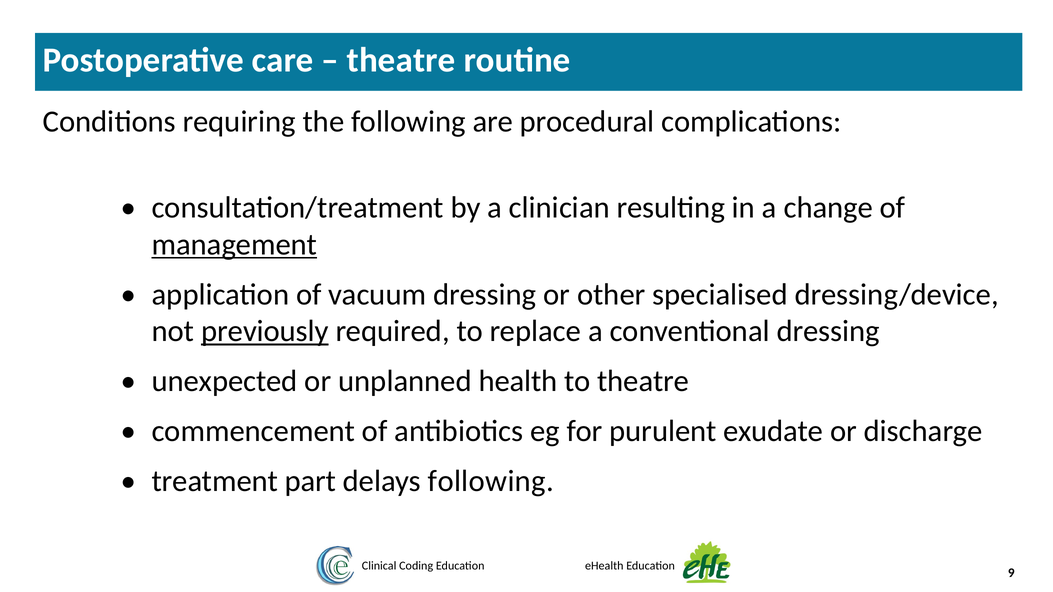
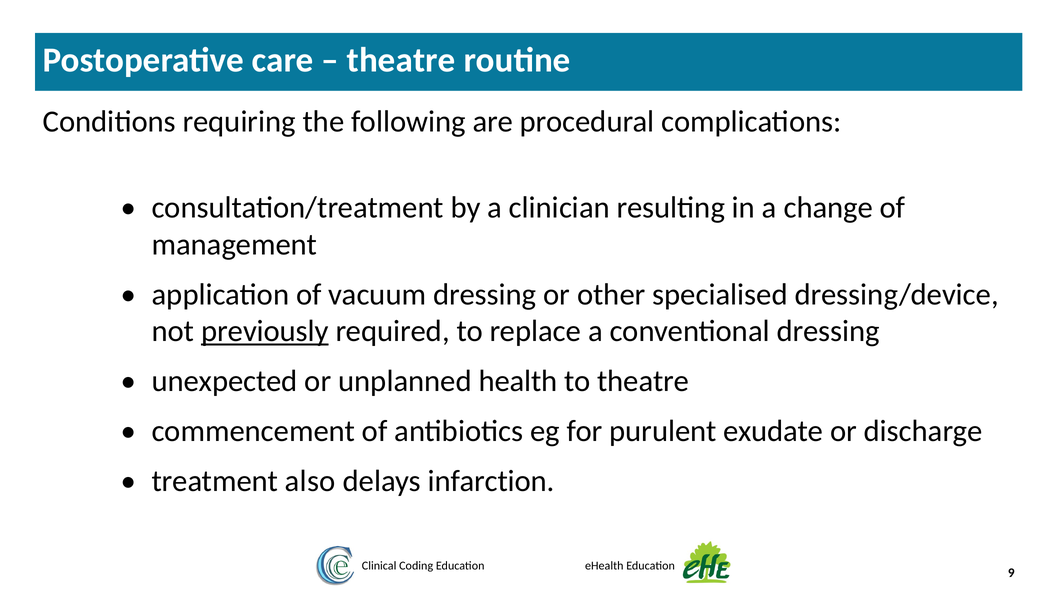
management underline: present -> none
part: part -> also
delays following: following -> infarction
